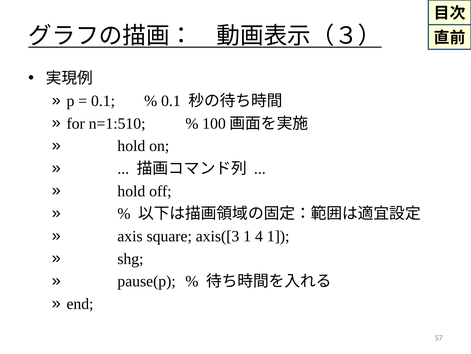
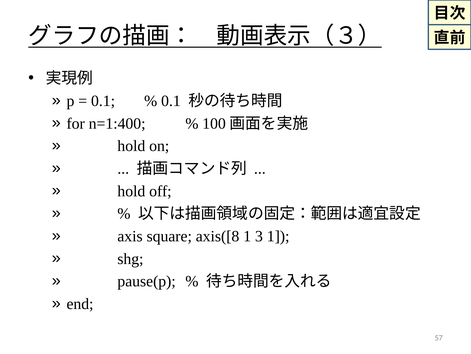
n=1:510: n=1:510 -> n=1:400
axis([3: axis([3 -> axis([8
4: 4 -> 3
